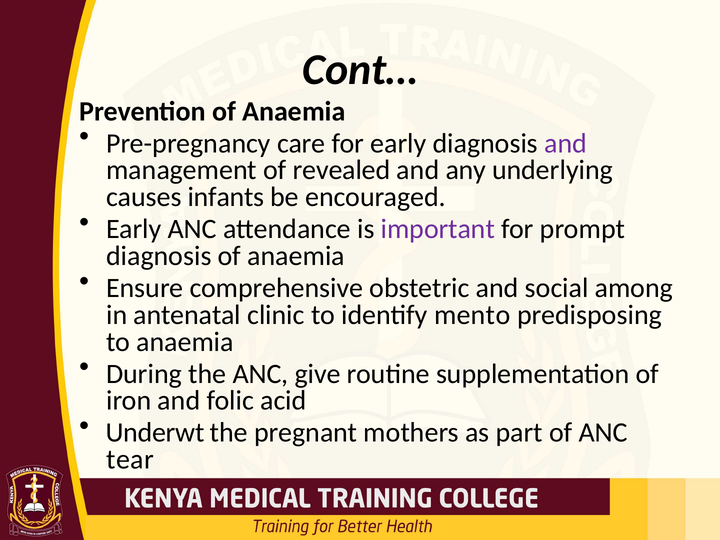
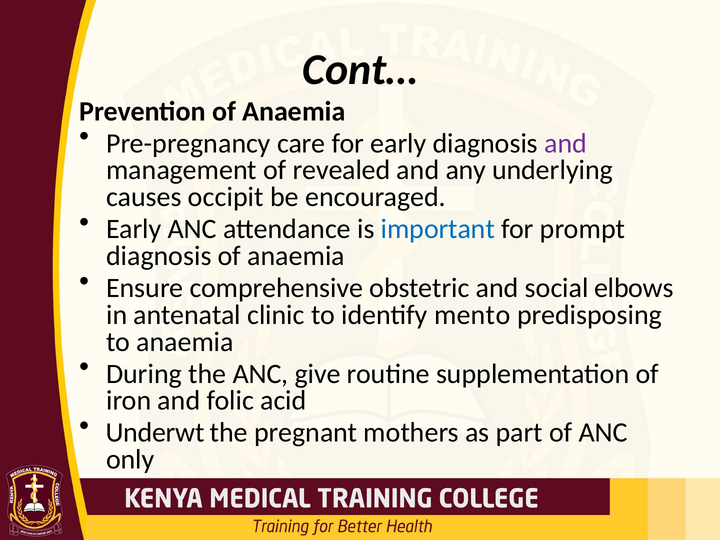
infants: infants -> occipit
important colour: purple -> blue
among: among -> elbows
tear: tear -> only
